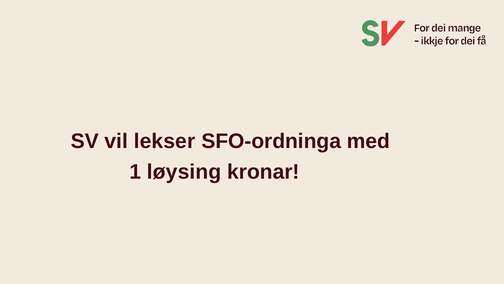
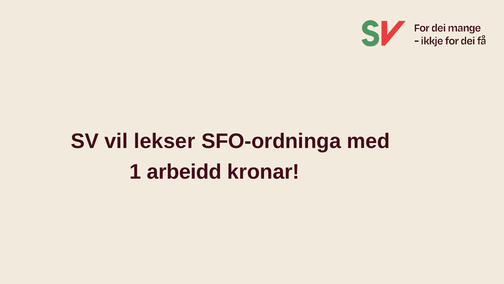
løysing: løysing -> arbeidd
